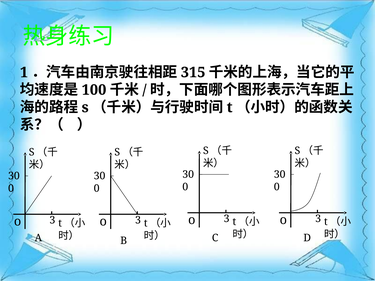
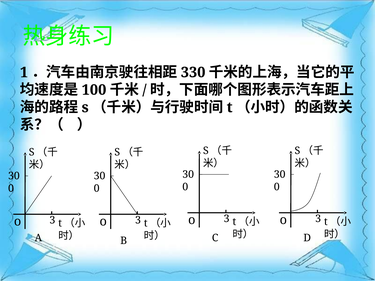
315: 315 -> 330
